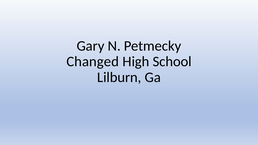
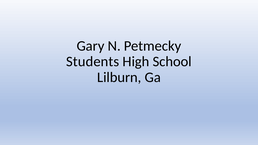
Changed: Changed -> Students
